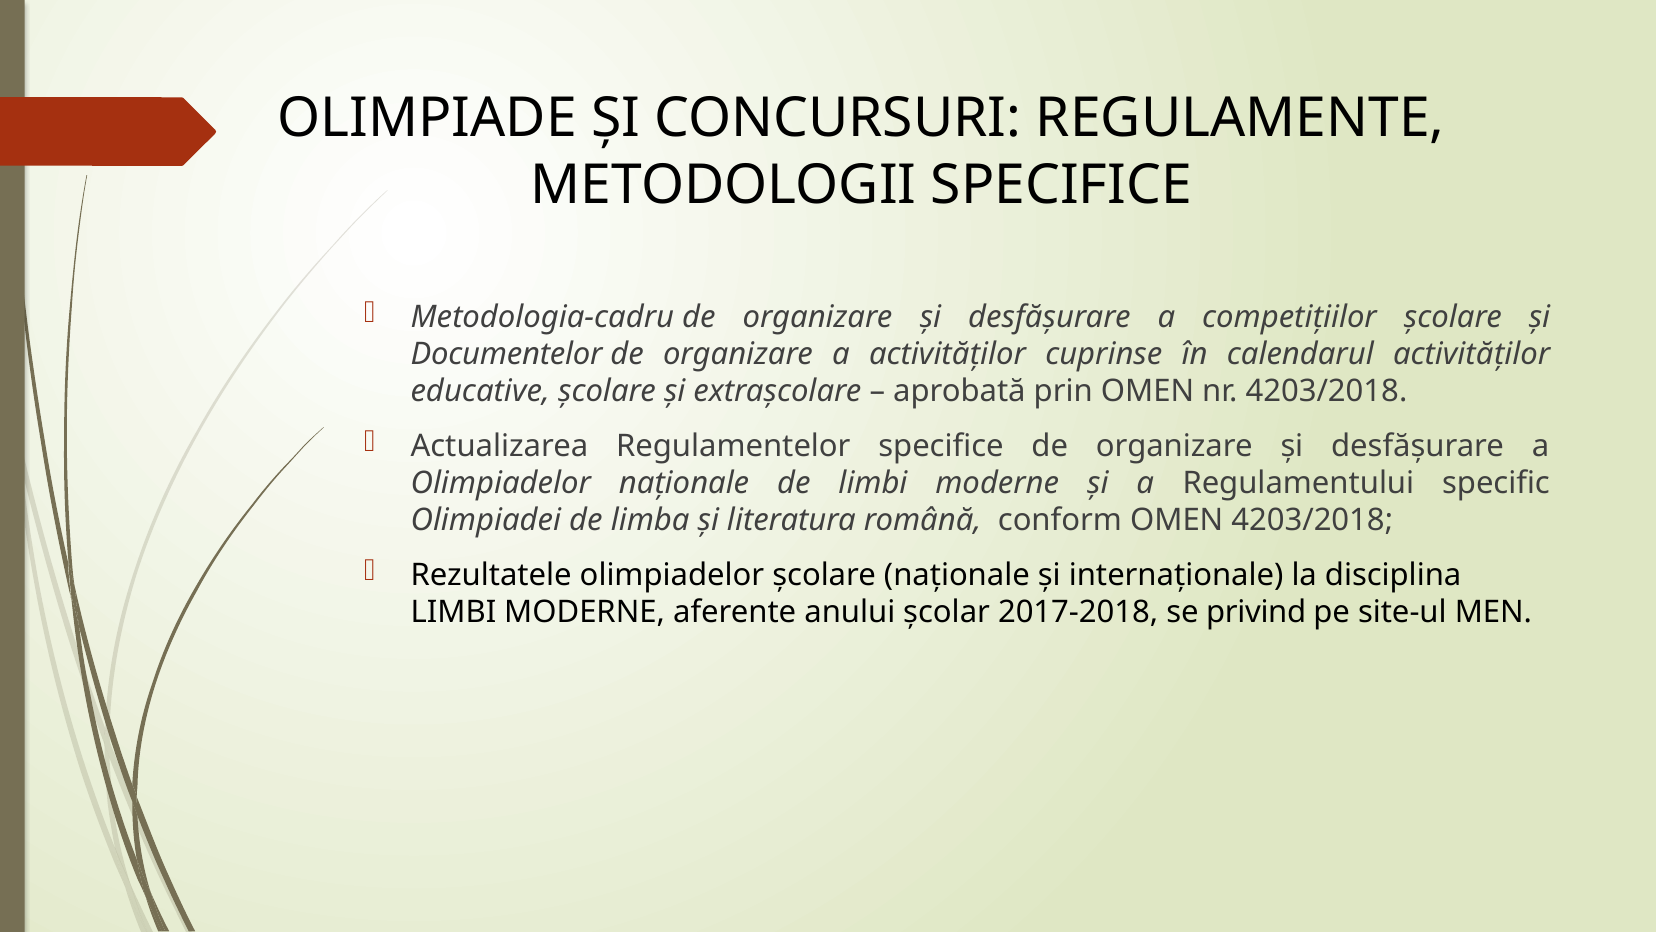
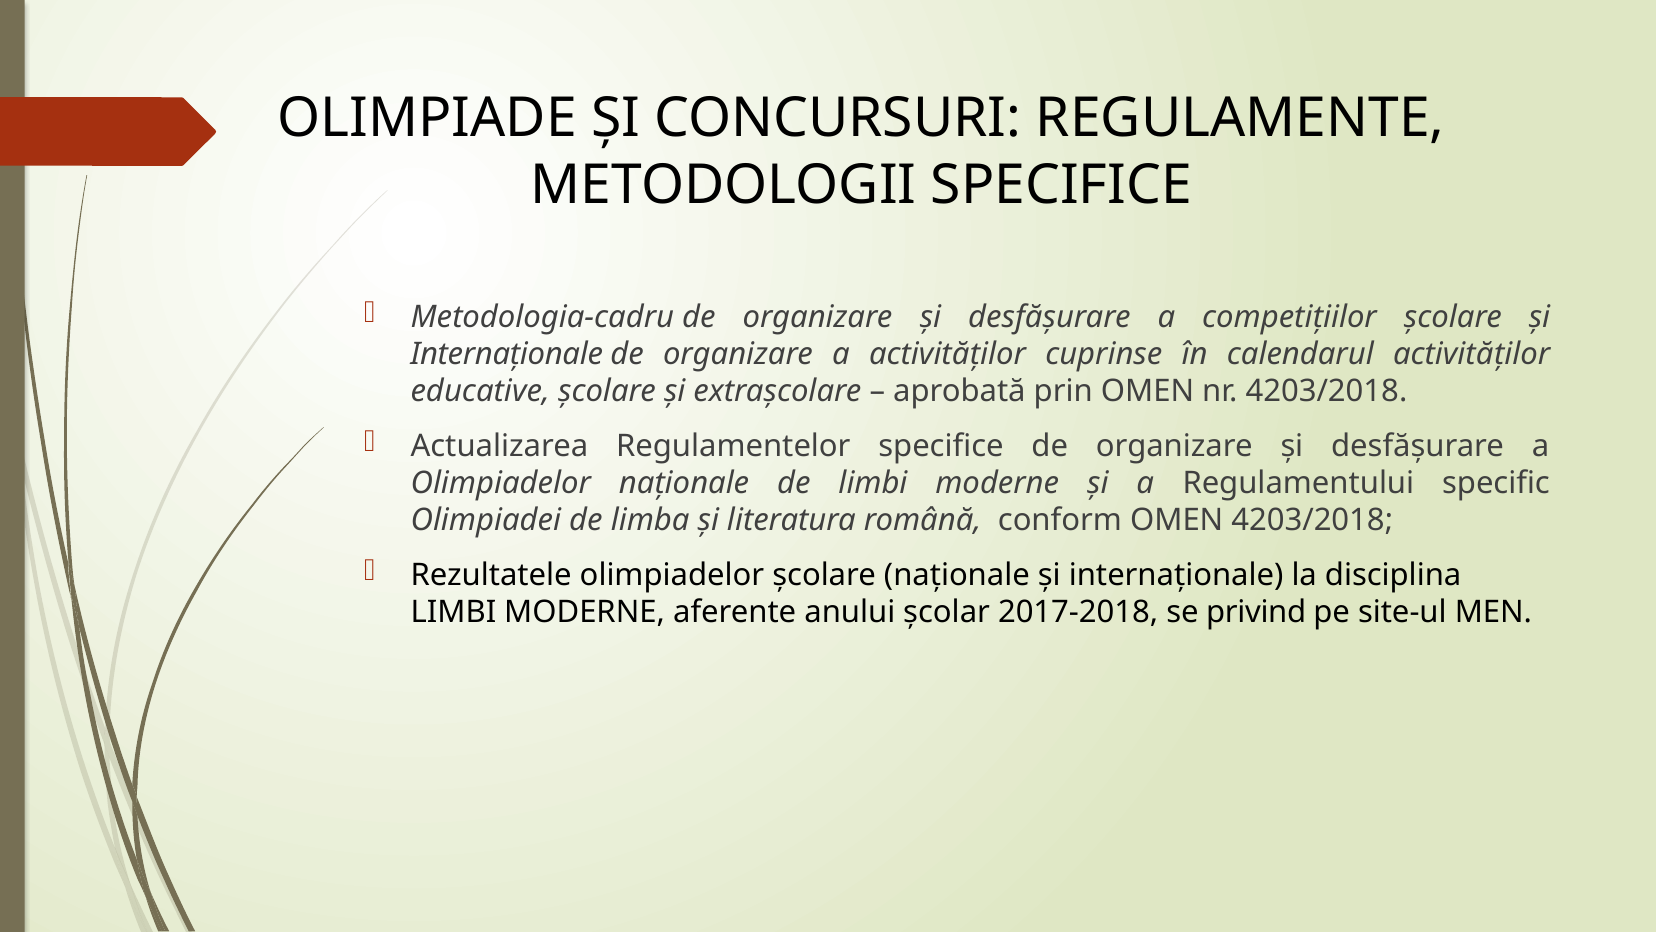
Documentelor at (507, 354): Documentelor -> Internaționale
